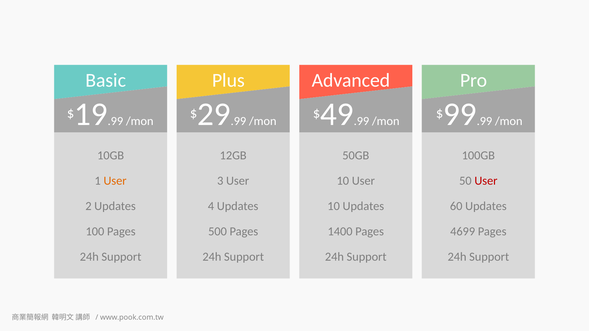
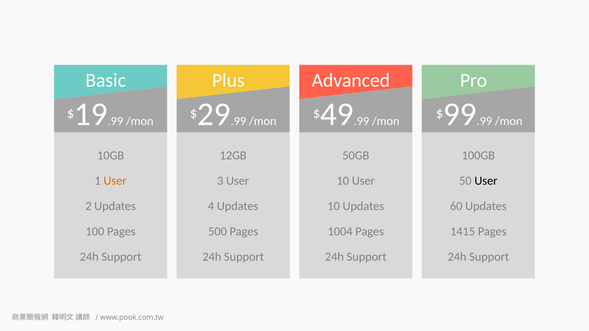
User at (486, 181) colour: red -> black
1400: 1400 -> 1004
4699: 4699 -> 1415
